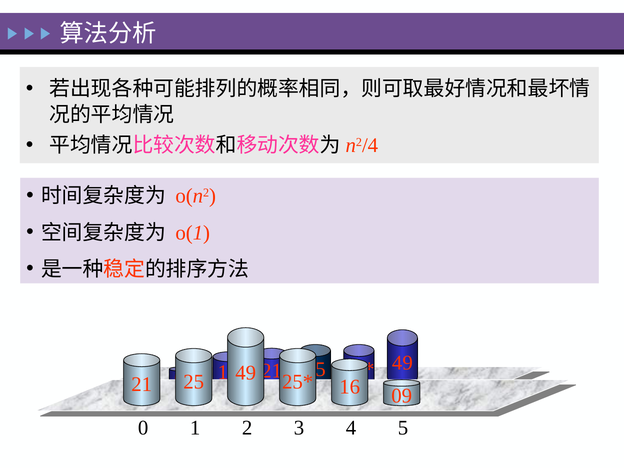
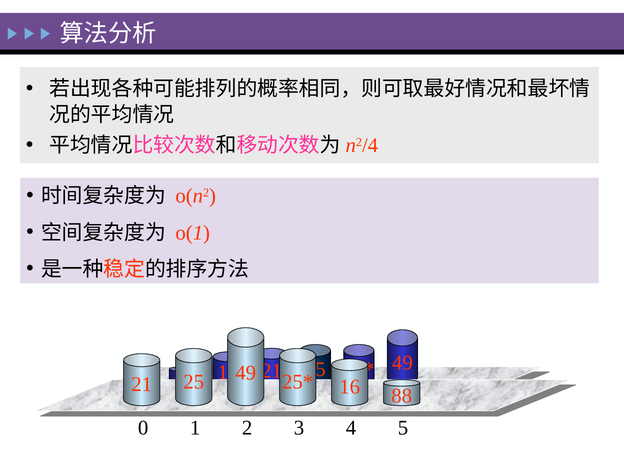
09: 09 -> 88
